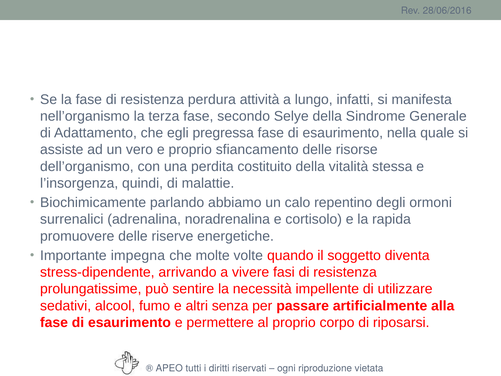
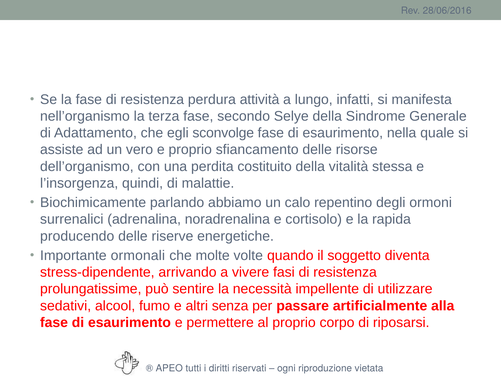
pregressa: pregressa -> sconvolge
promuovere: promuovere -> producendo
impegna: impegna -> ormonali
